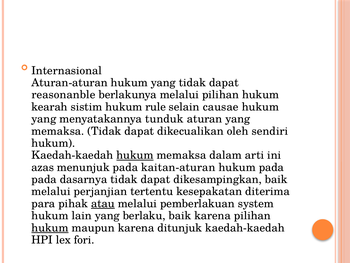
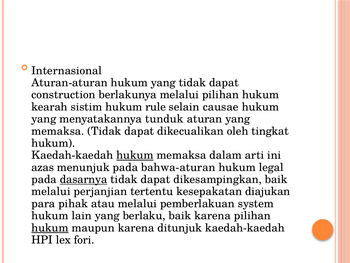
reasonanble: reasonanble -> construction
sendiri: sendiri -> tingkat
kaitan-aturan: kaitan-aturan -> bahwa-aturan
hukum pada: pada -> legal
dasarnya underline: none -> present
diterima: diterima -> diajukan
atau underline: present -> none
